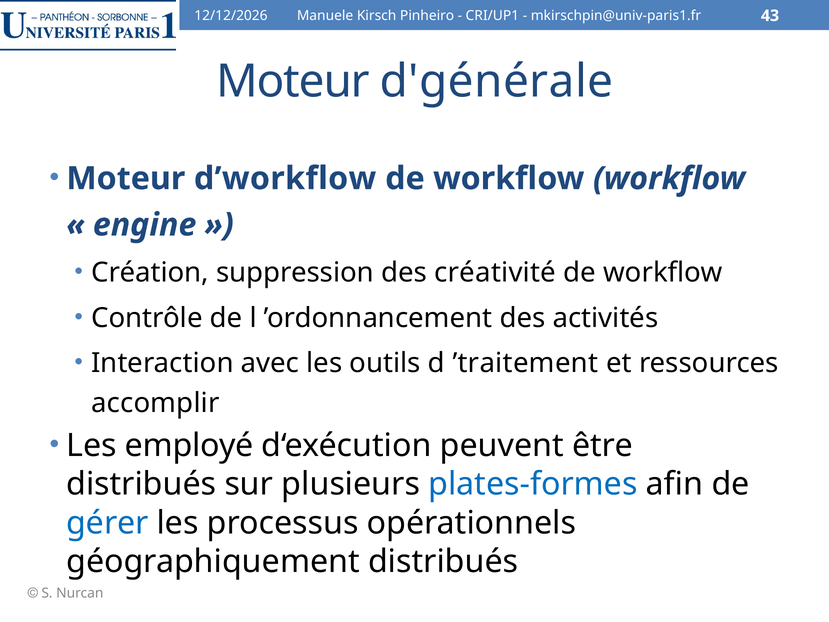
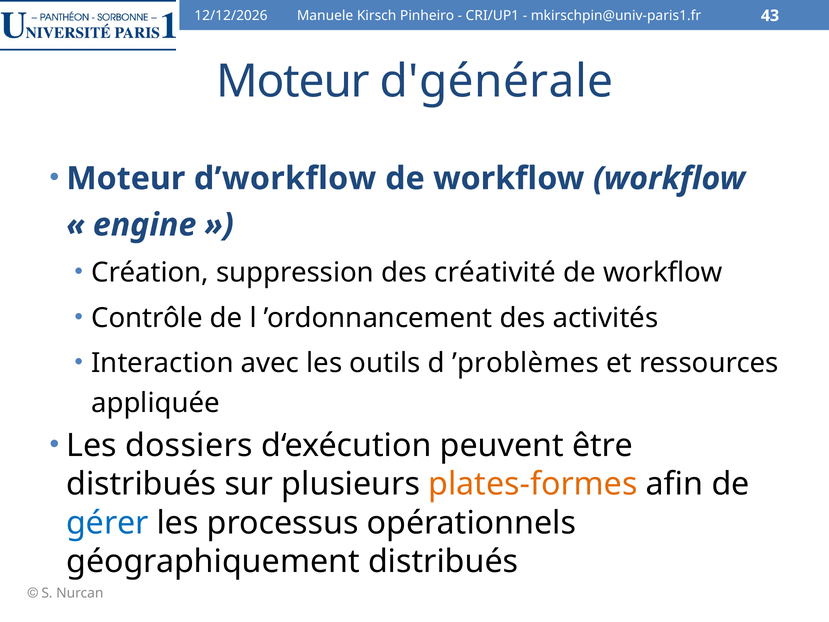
’traitement: ’traitement -> ’problèmes
accomplir: accomplir -> appliquée
employé: employé -> dossiers
plates-formes colour: blue -> orange
